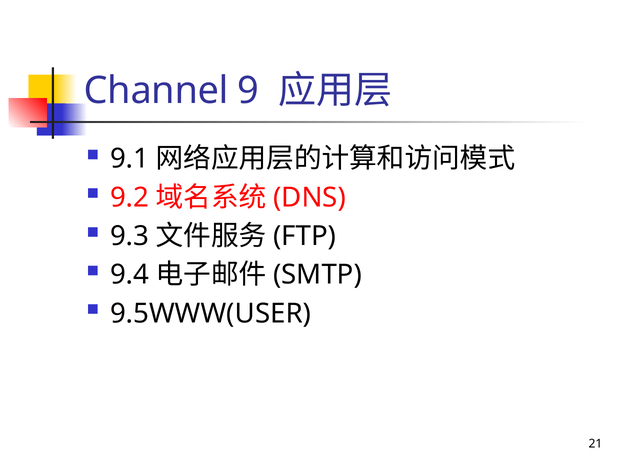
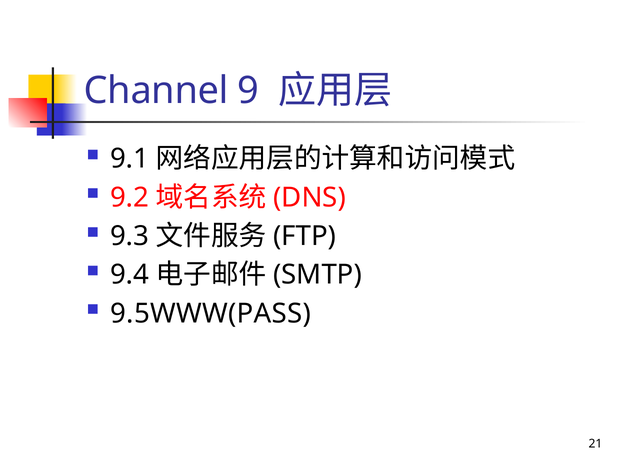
9.5WWW(USER: 9.5WWW(USER -> 9.5WWW(PASS
